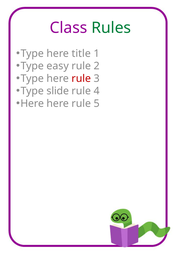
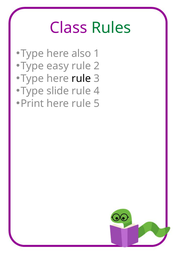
title: title -> also
rule at (81, 79) colour: red -> black
Here at (32, 104): Here -> Print
